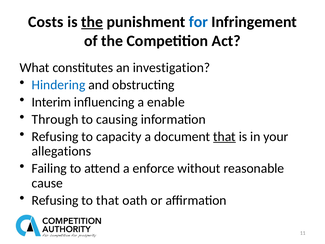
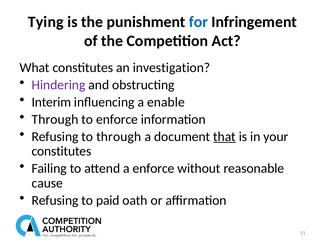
Costs: Costs -> Tying
the at (92, 22) underline: present -> none
Hindering colour: blue -> purple
to causing: causing -> enforce
to capacity: capacity -> through
allegations at (61, 151): allegations -> constitutes
to that: that -> paid
